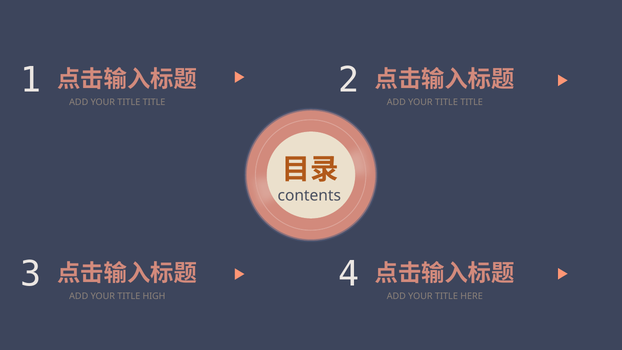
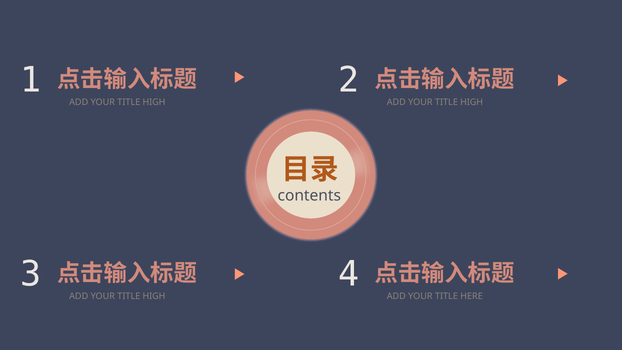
TITLE at (154, 102): TITLE -> HIGH
TITLE at (472, 102): TITLE -> HIGH
